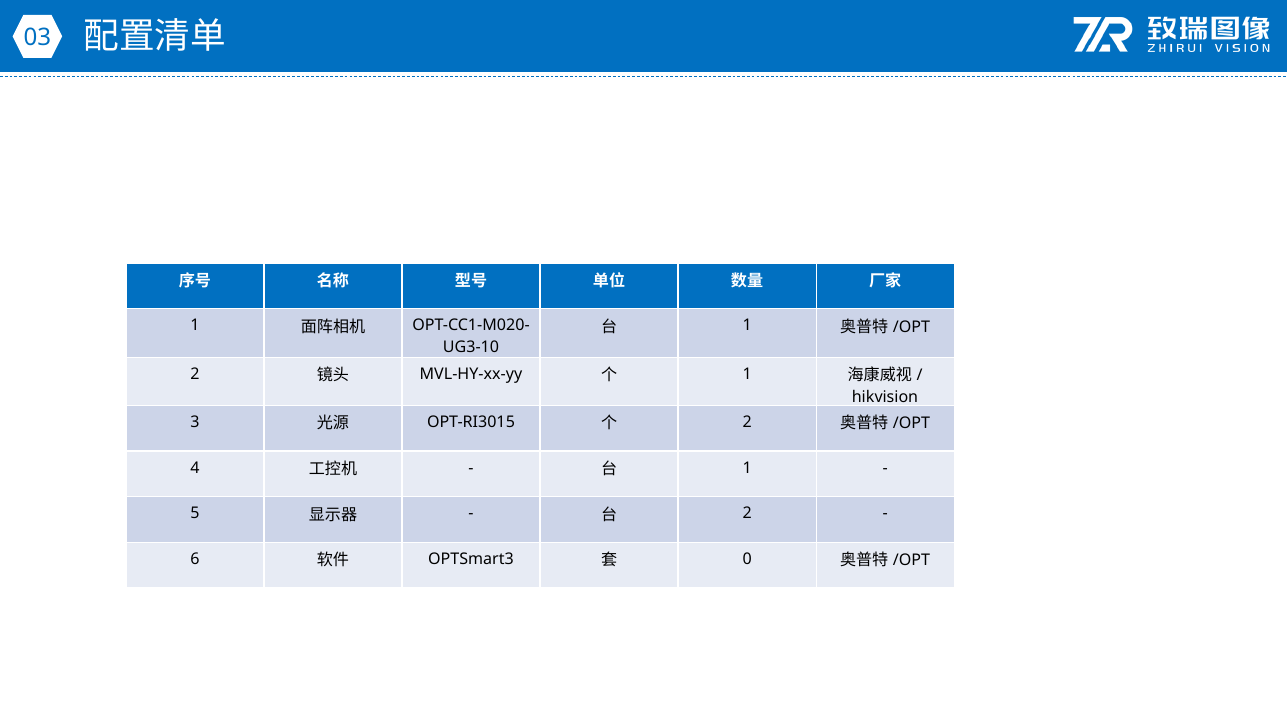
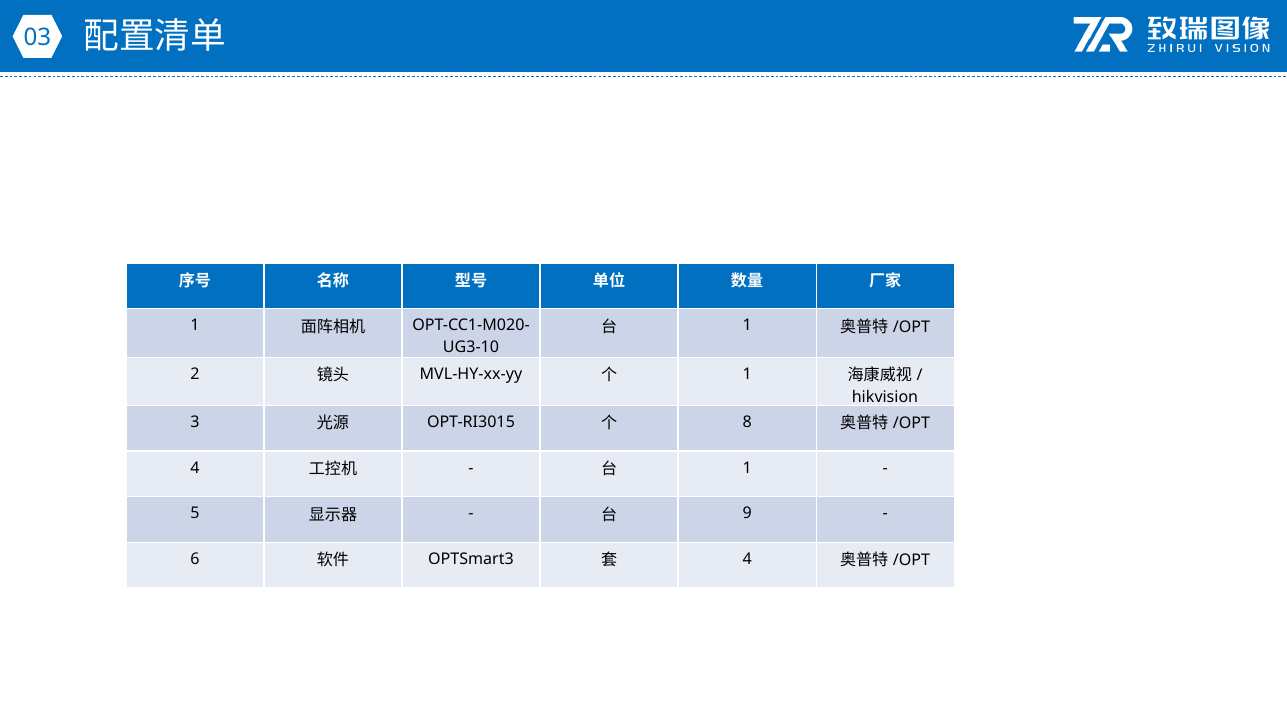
2 at (747, 422): 2 -> 8
2 at (747, 513): 2 -> 9
0 at (747, 559): 0 -> 4
